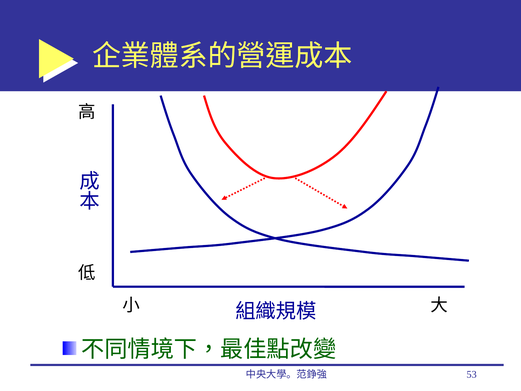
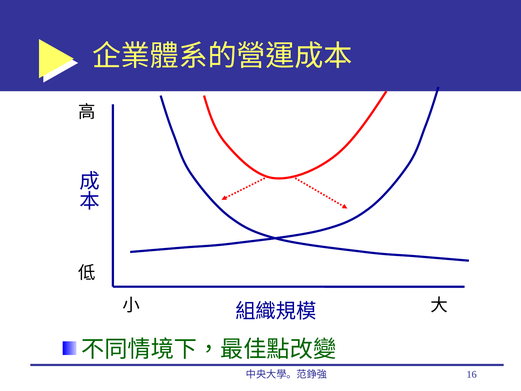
53: 53 -> 16
